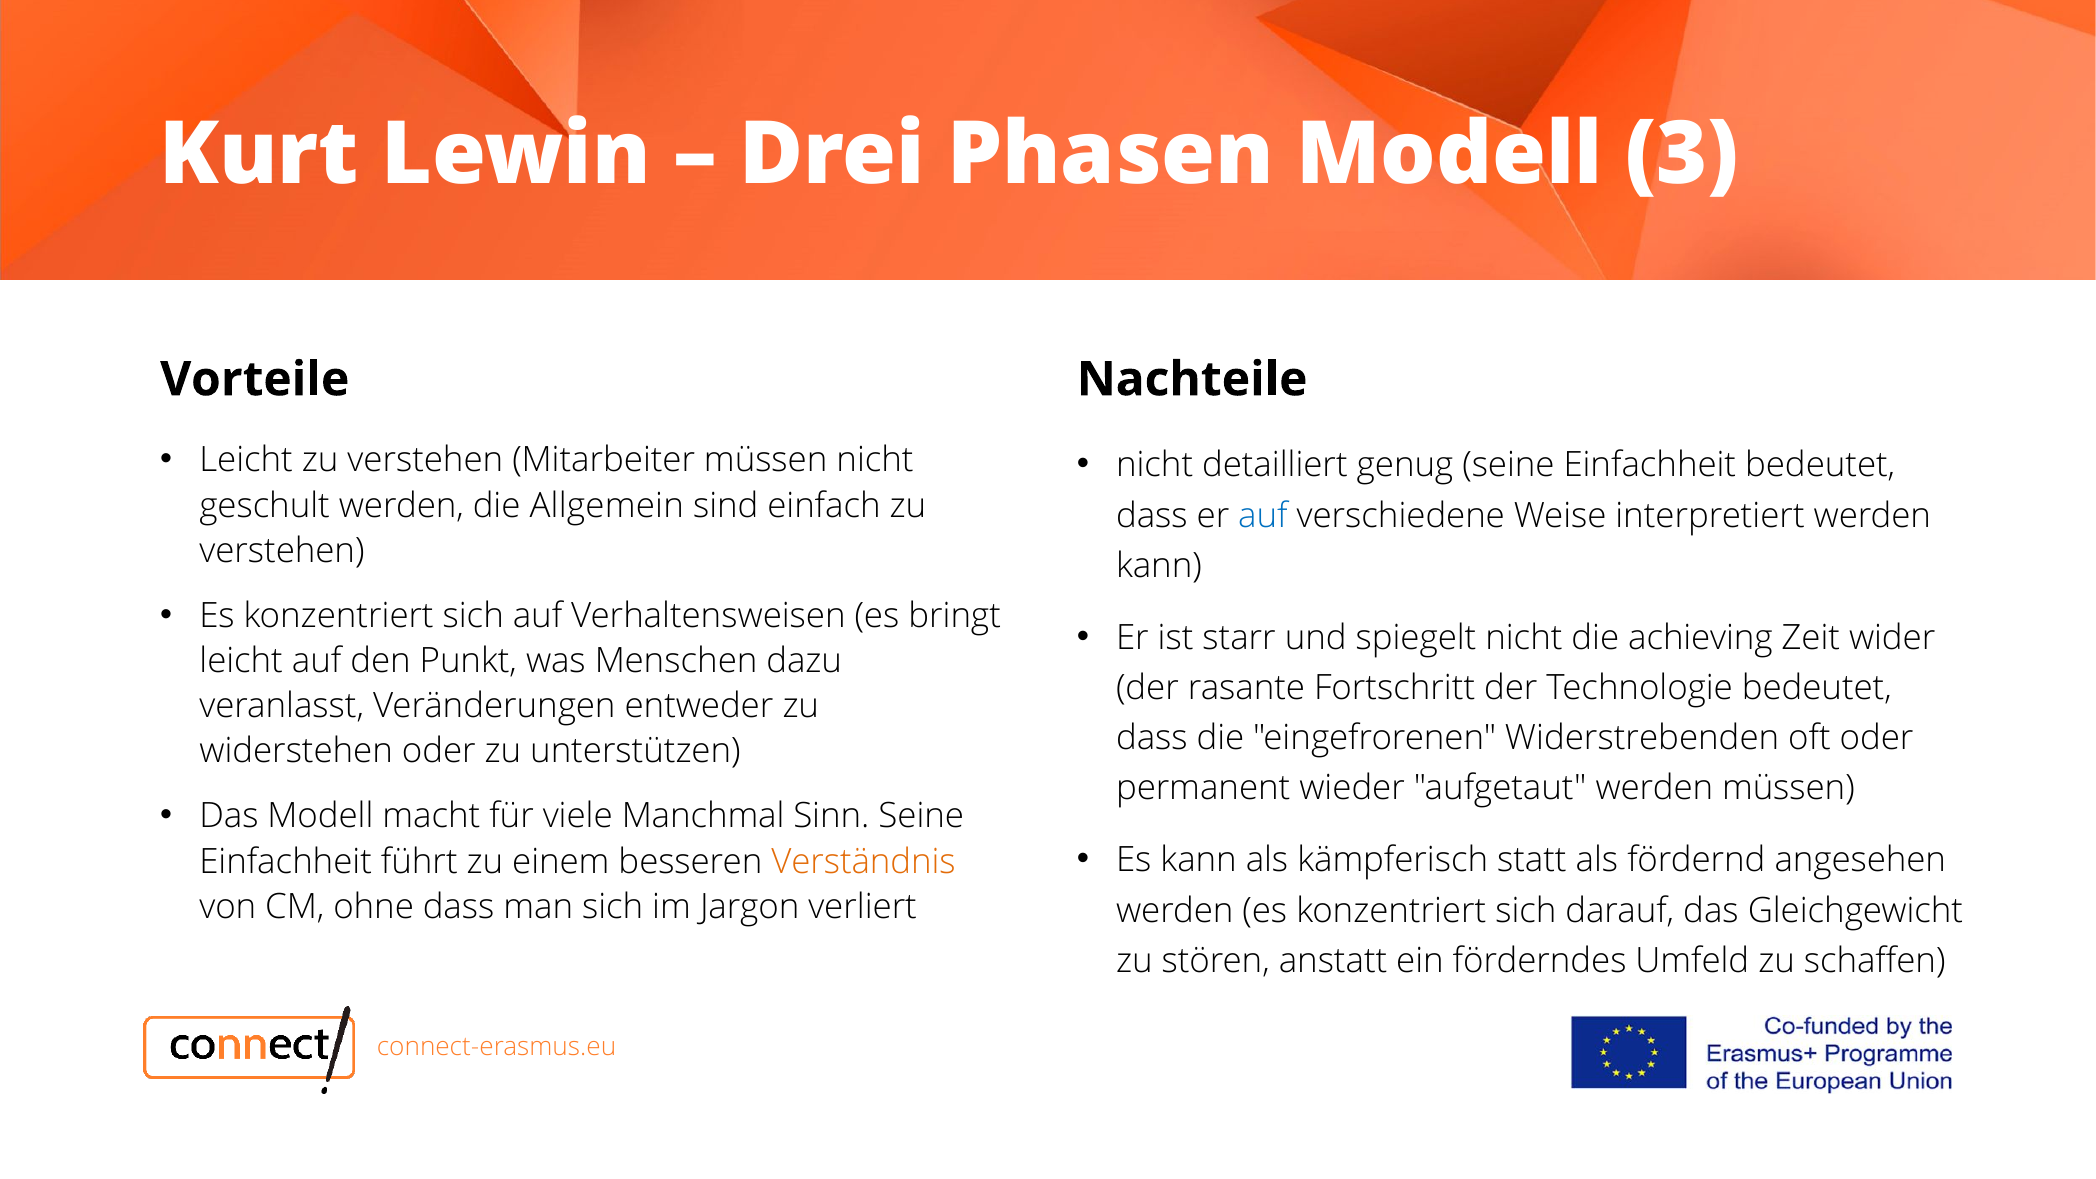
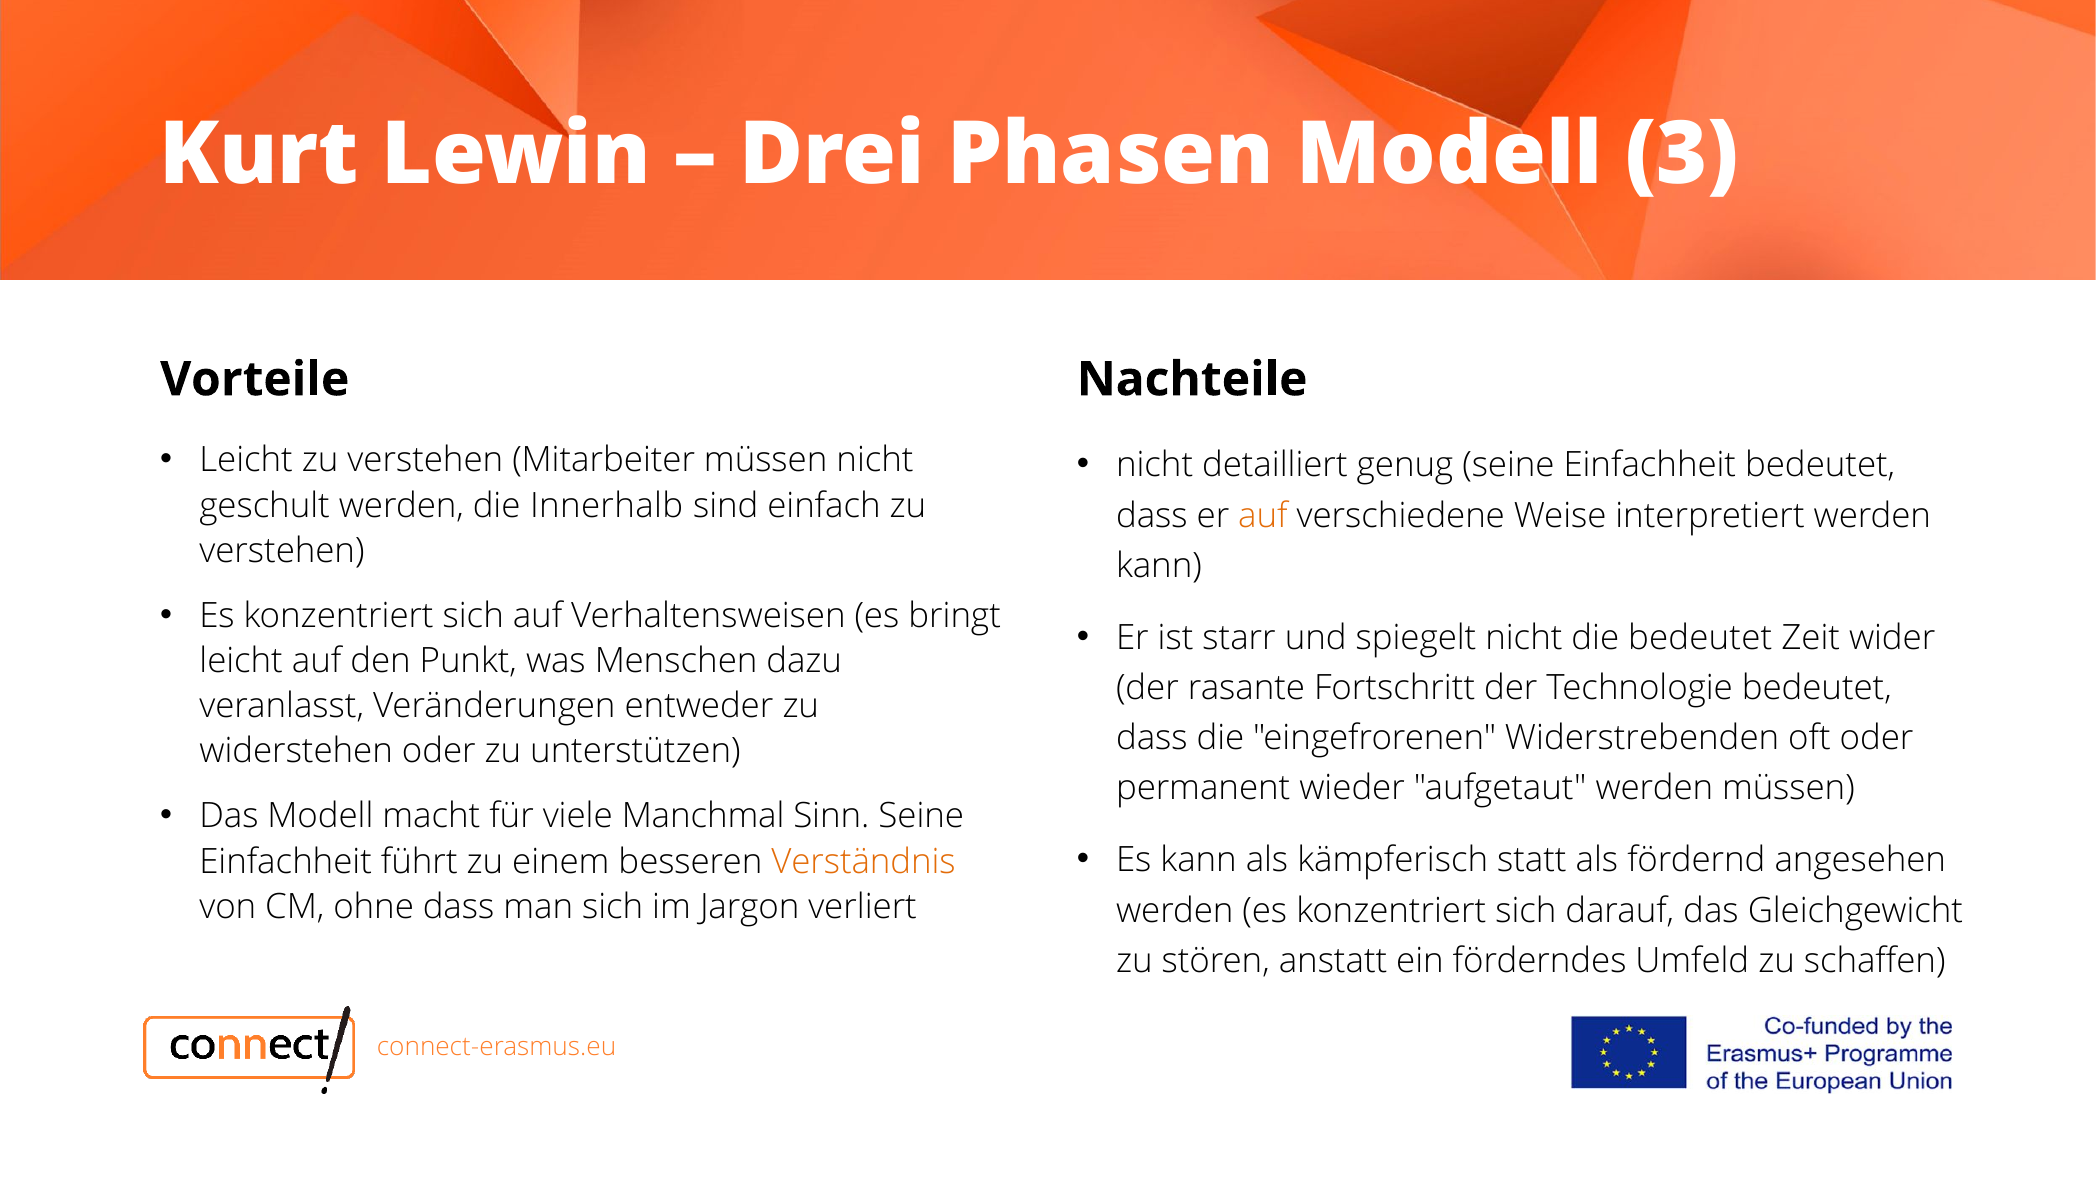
Allgemein: Allgemein -> Innerhalb
auf at (1263, 516) colour: blue -> orange
die achieving: achieving -> bedeutet
